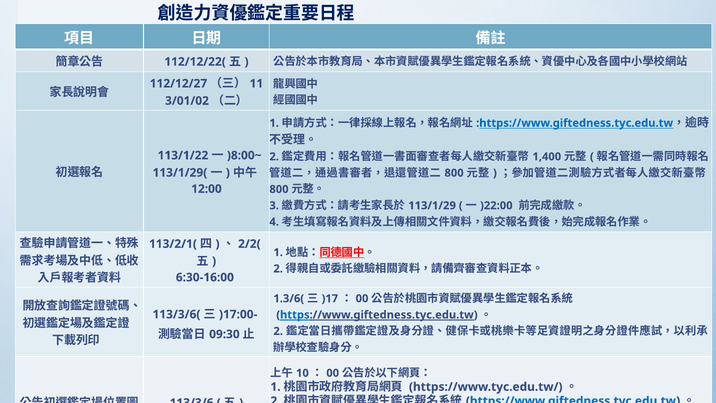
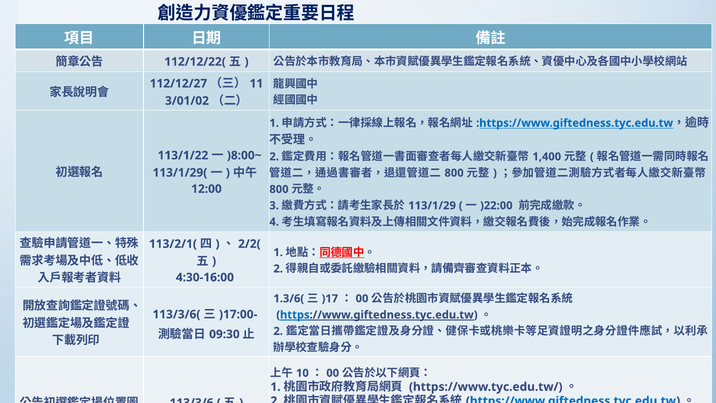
6:30-16:00: 6:30-16:00 -> 4:30-16:00
